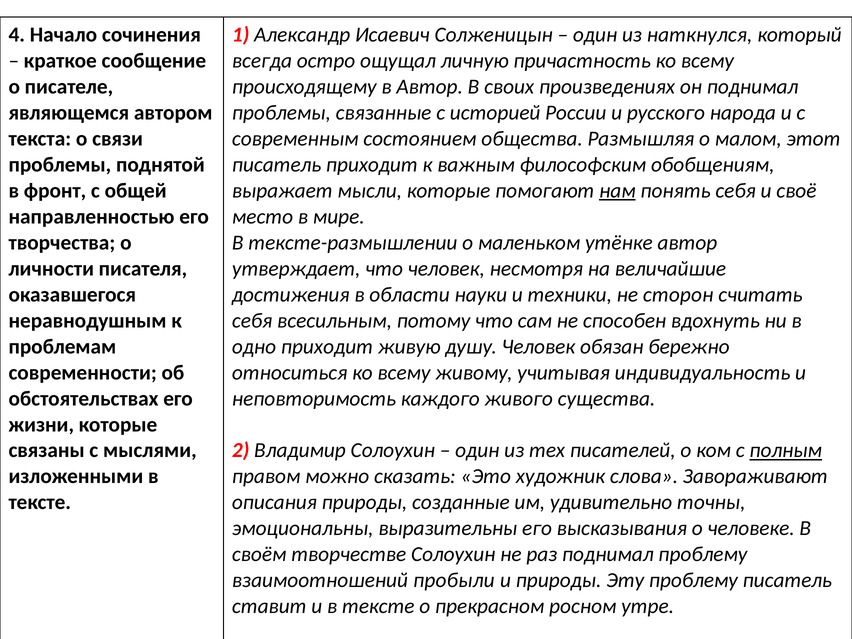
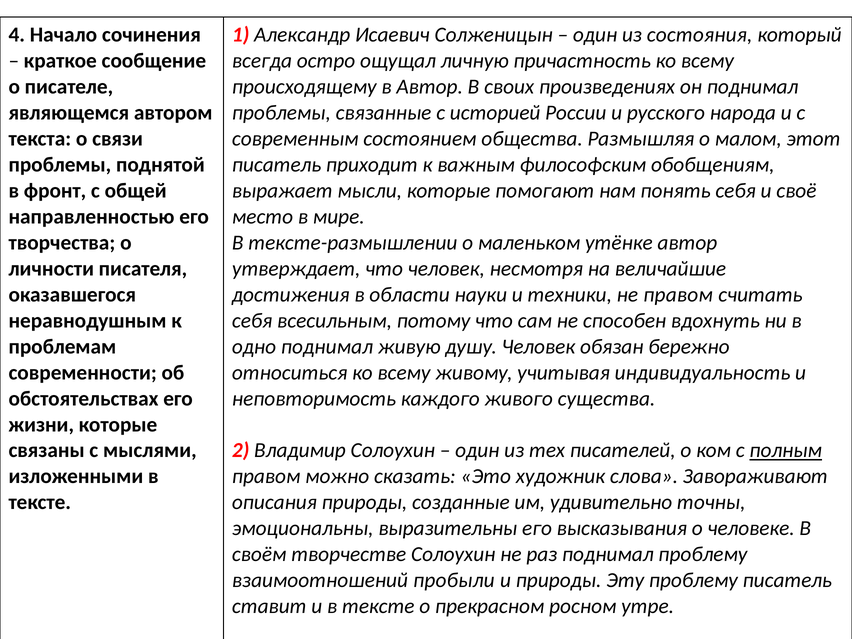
наткнулся: наткнулся -> состояния
нам underline: present -> none
не сторон: сторон -> правом
одно приходит: приходит -> поднимал
